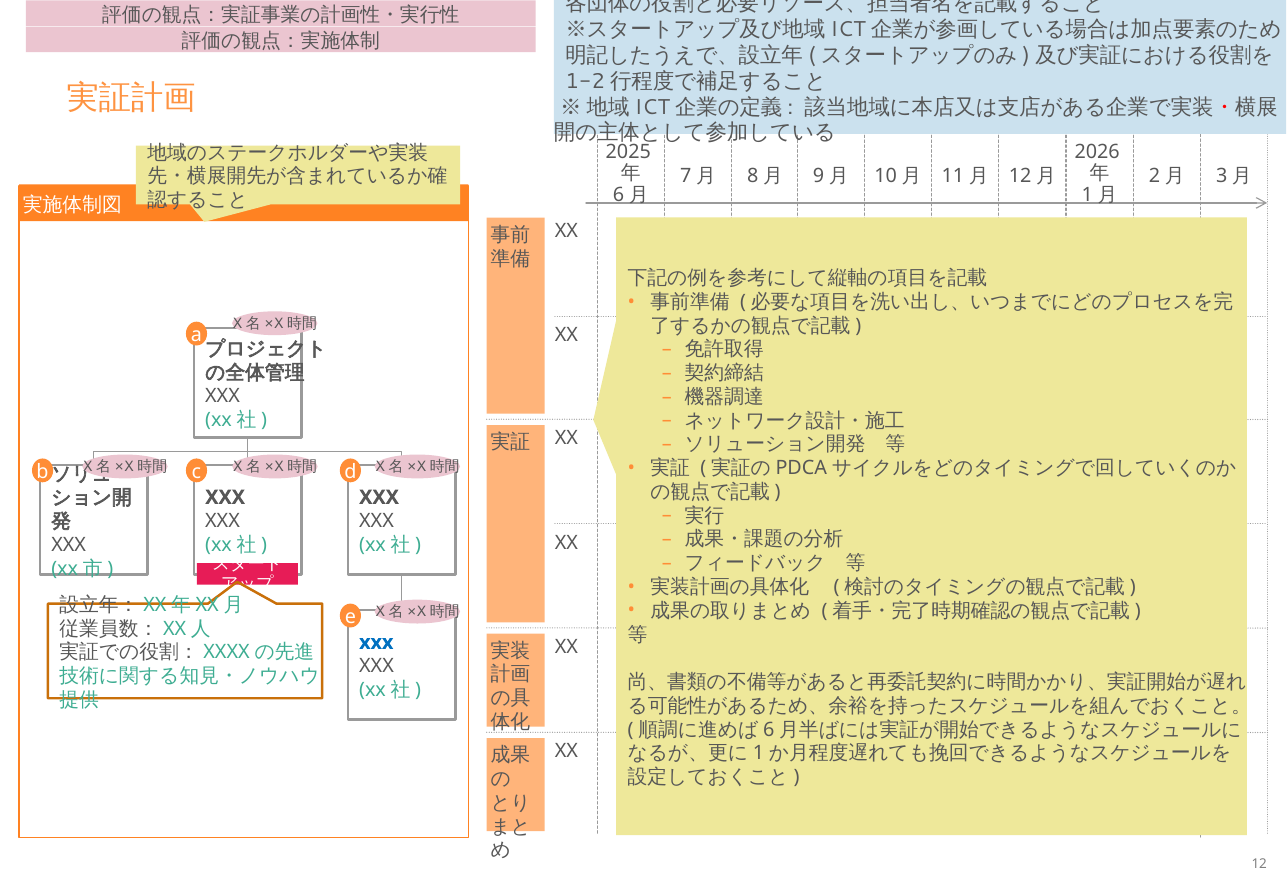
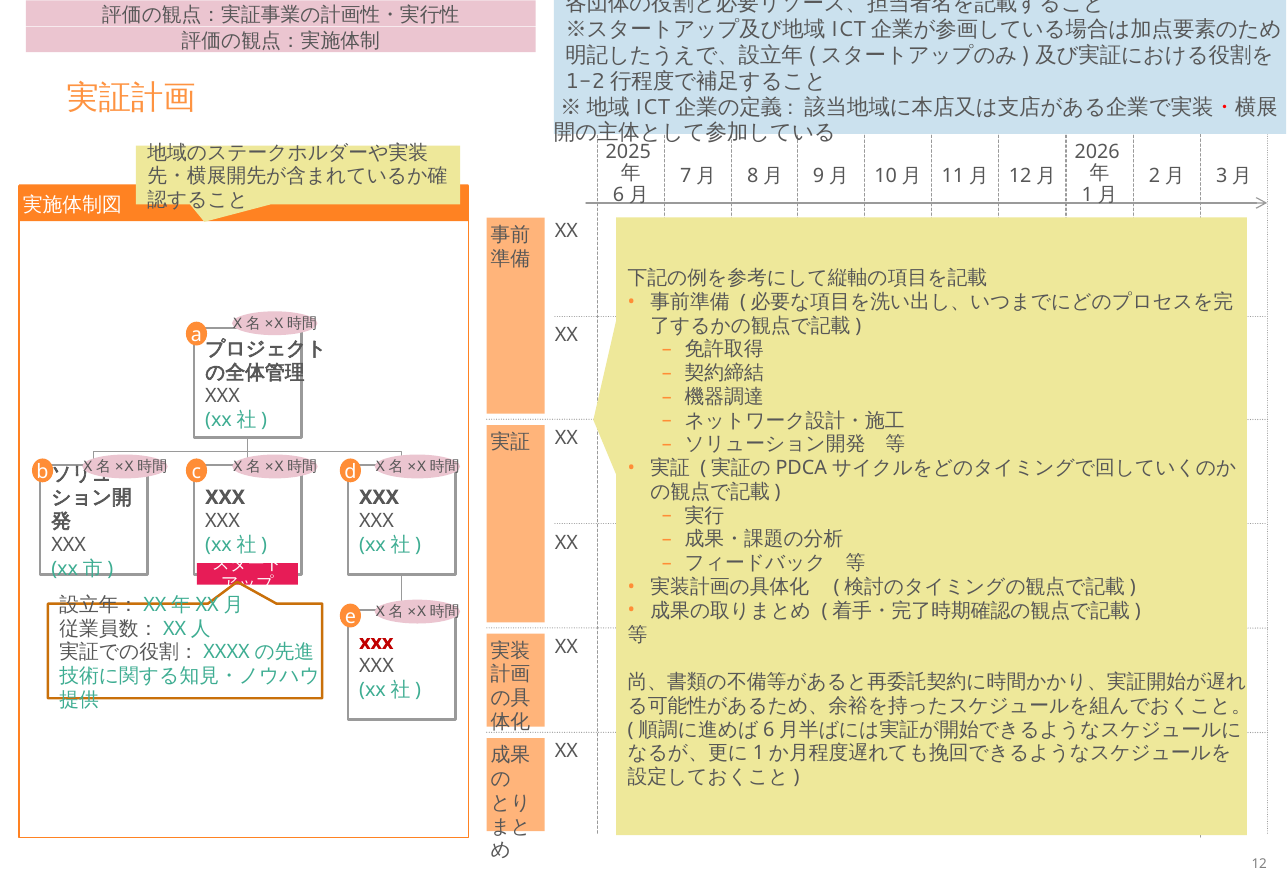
xxx at (376, 642) colour: blue -> red
